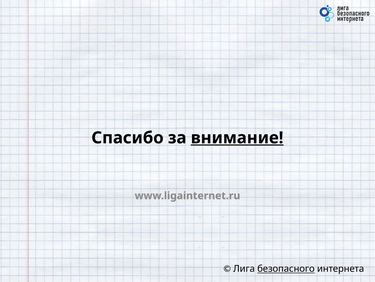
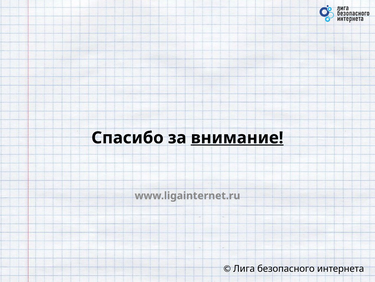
безопасного underline: present -> none
